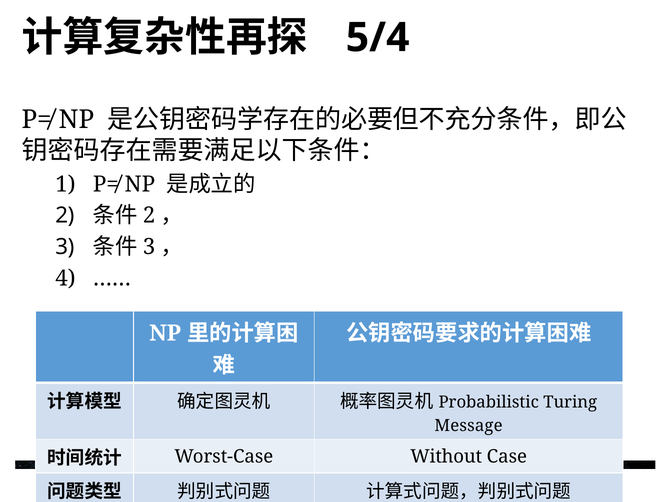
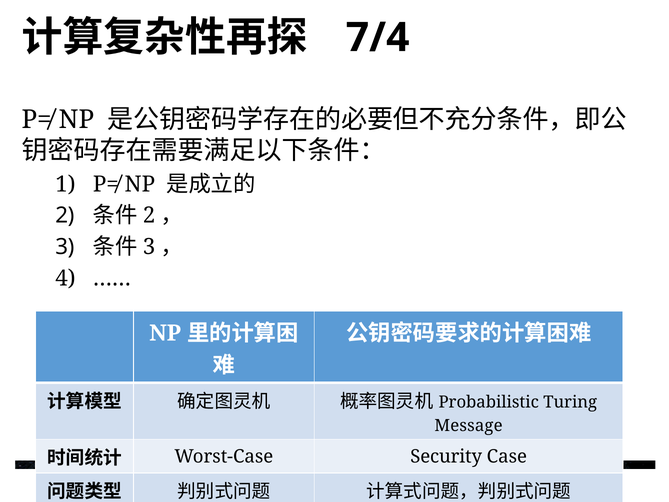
5/4: 5/4 -> 7/4
Without: Without -> Security
